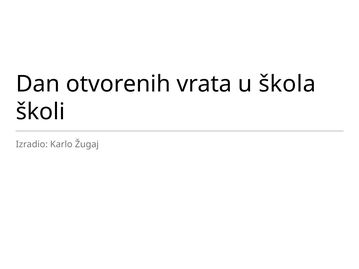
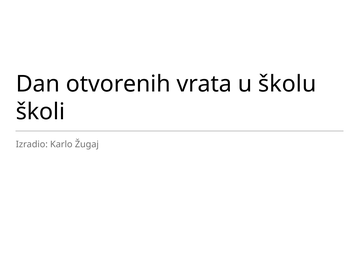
škola: škola -> školu
